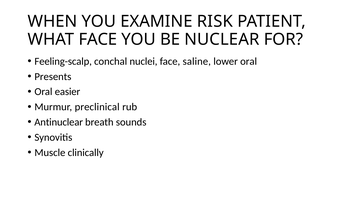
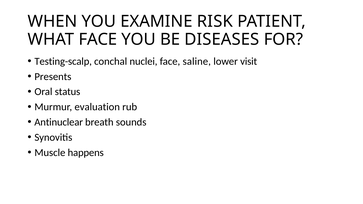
NUCLEAR: NUCLEAR -> DISEASES
Feeling-scalp: Feeling-scalp -> Testing-scalp
lower oral: oral -> visit
easier: easier -> status
preclinical: preclinical -> evaluation
clinically: clinically -> happens
